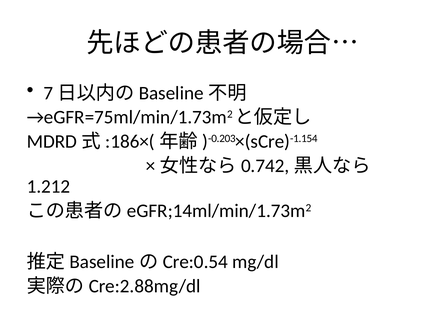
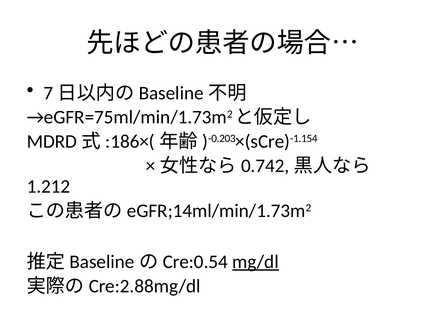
mg/dl underline: none -> present
